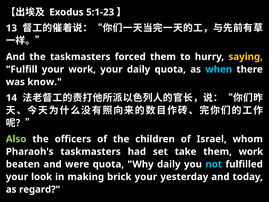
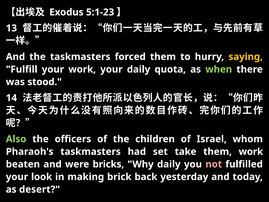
when colour: light blue -> light green
know: know -> stood
were quota: quota -> bricks
not colour: light blue -> pink
brick your: your -> back
regard: regard -> desert
